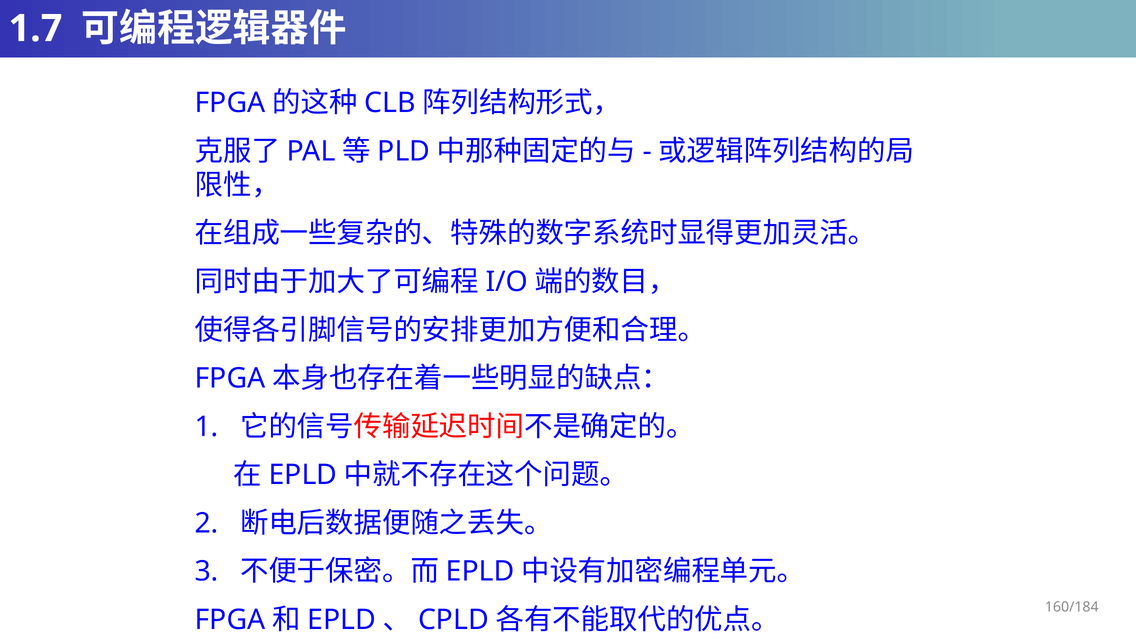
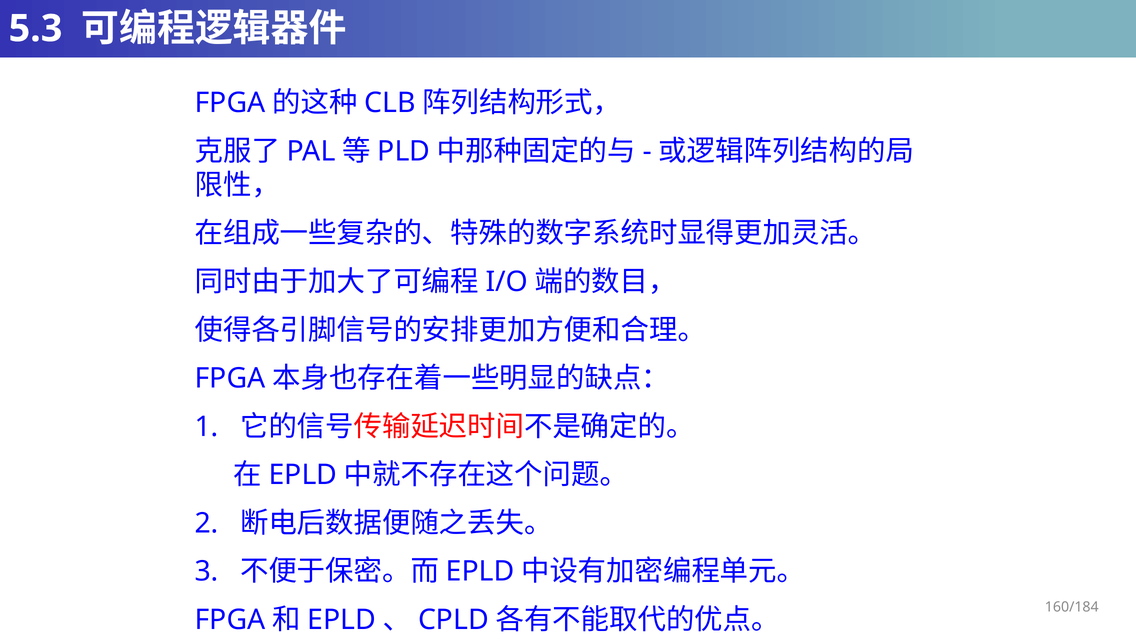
1.7: 1.7 -> 5.3
